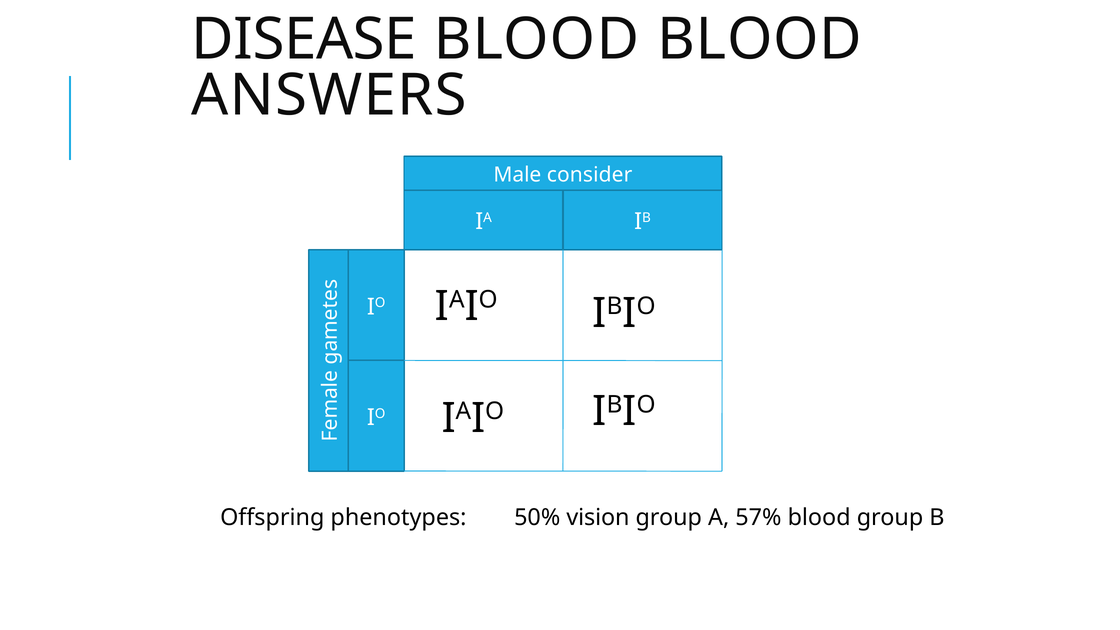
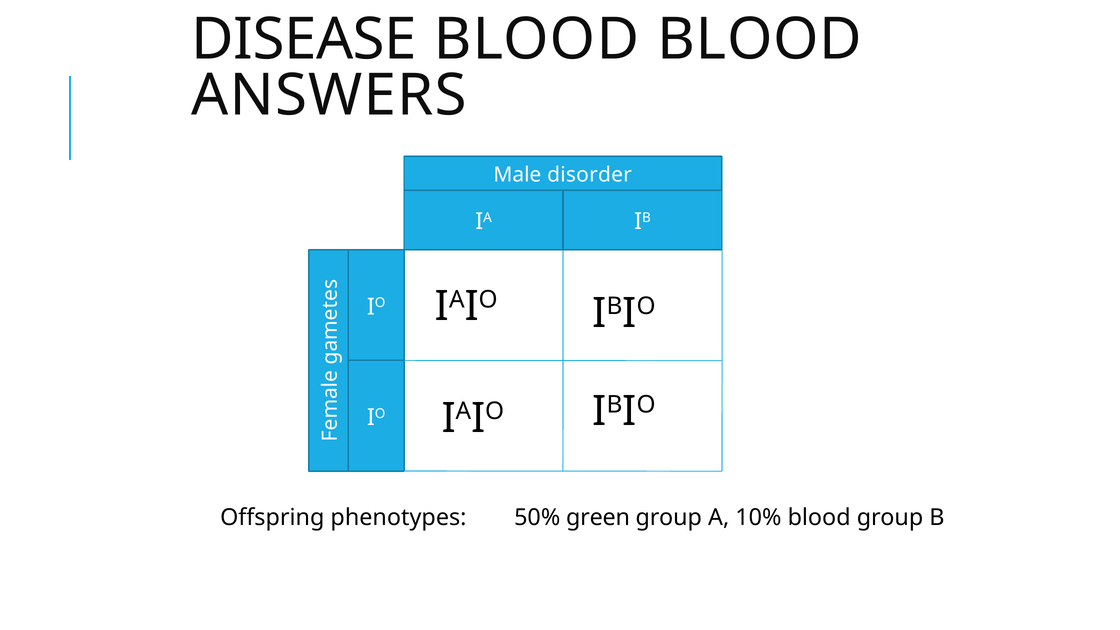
consider: consider -> disorder
vision: vision -> green
57%: 57% -> 10%
